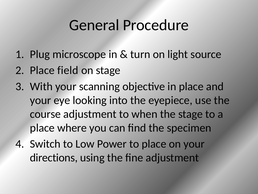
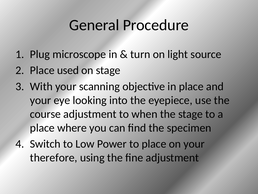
field: field -> used
directions: directions -> therefore
